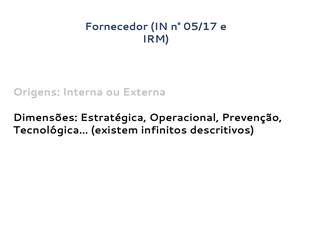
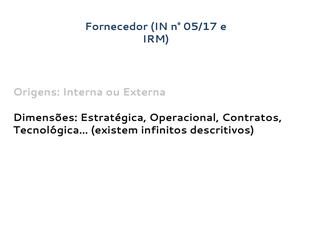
Prevenção: Prevenção -> Contratos
